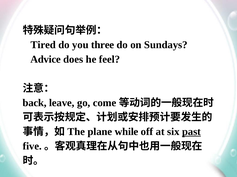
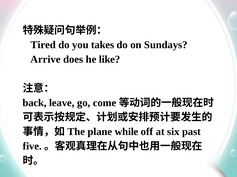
three: three -> takes
Advice: Advice -> Arrive
feel: feel -> like
past underline: present -> none
